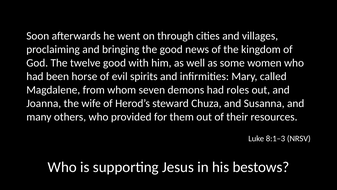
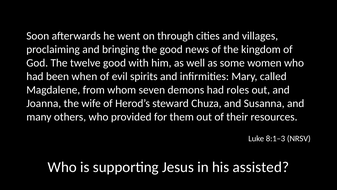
horse: horse -> when
bestows: bestows -> assisted
